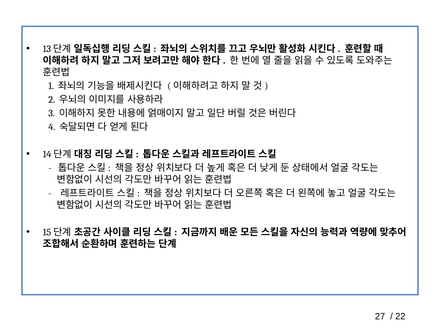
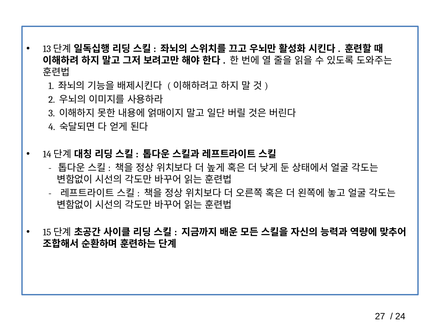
22: 22 -> 24
